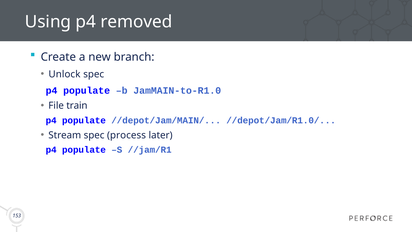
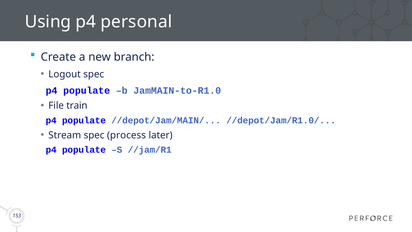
removed: removed -> personal
Unlock: Unlock -> Logout
